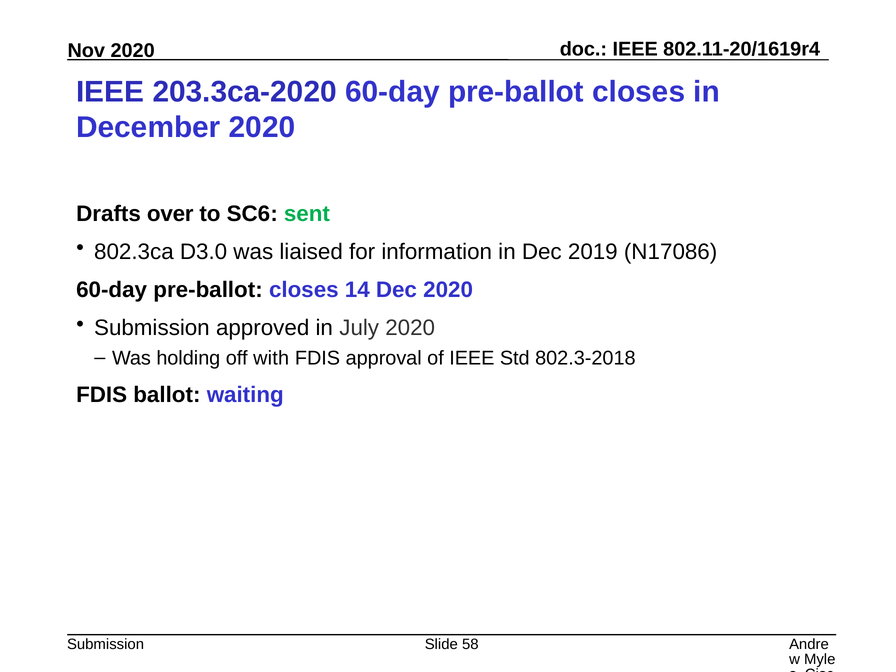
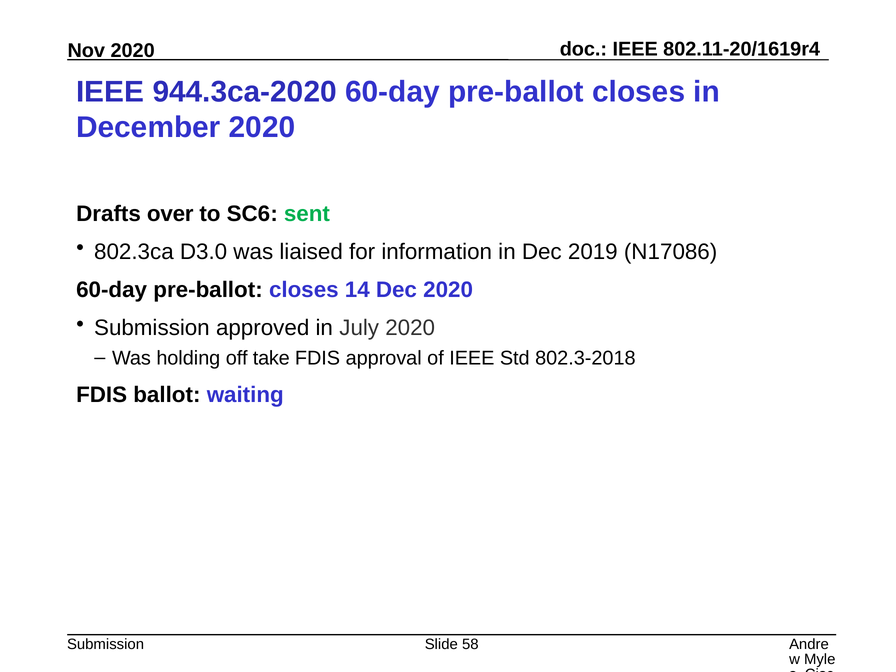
203.3ca-2020: 203.3ca-2020 -> 944.3ca-2020
with: with -> take
